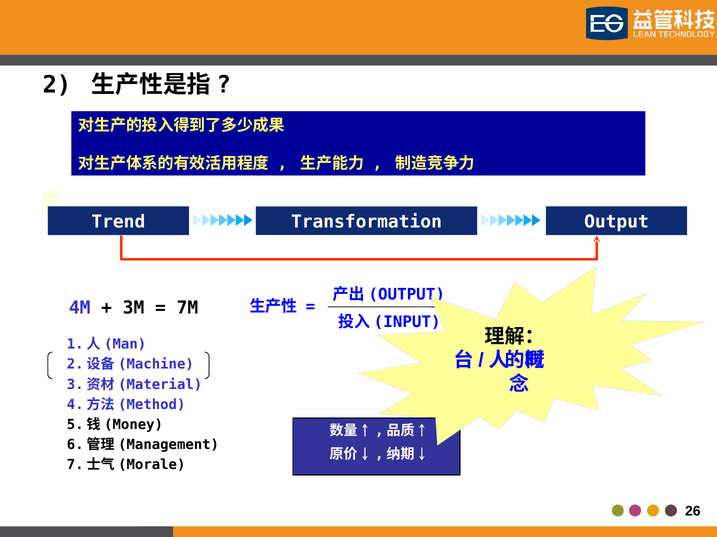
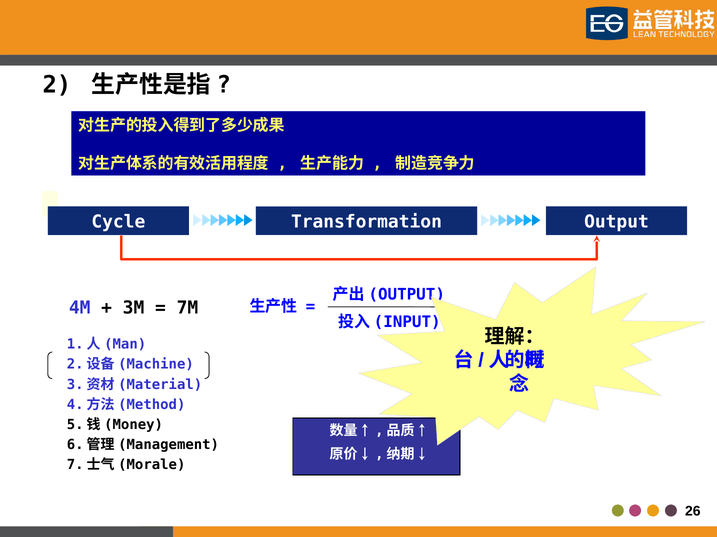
Trend: Trend -> Cycle
